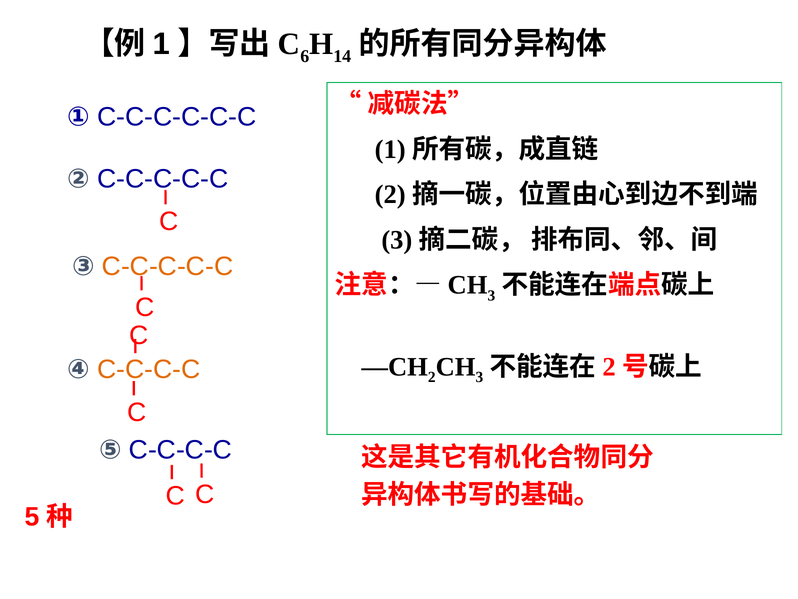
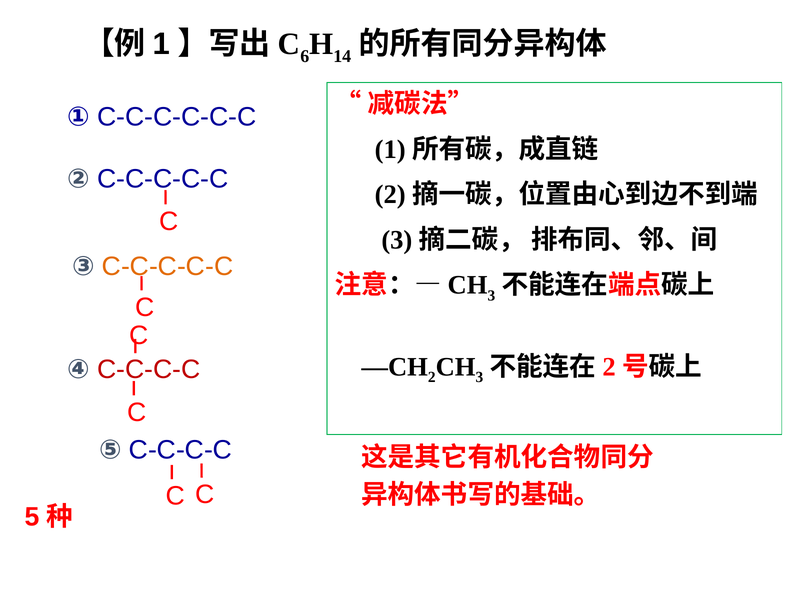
C-C-C-C at (149, 369) colour: orange -> red
